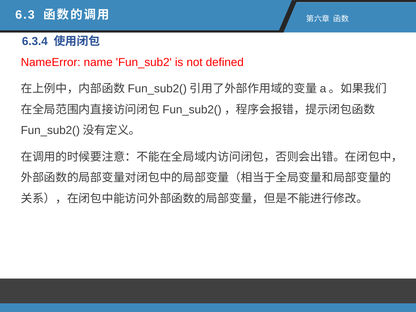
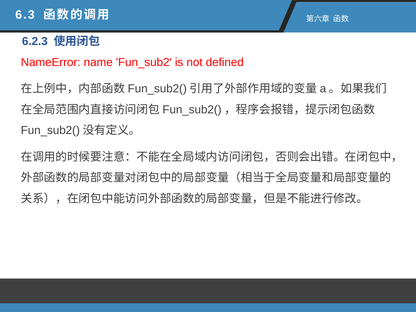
6.3.4: 6.3.4 -> 6.2.3
